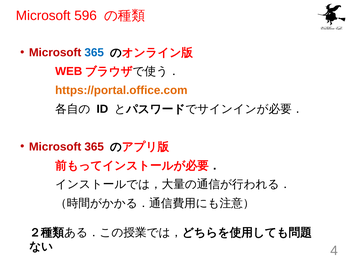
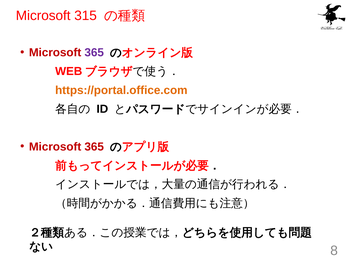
596: 596 -> 315
365 at (94, 53) colour: blue -> purple
4: 4 -> 8
